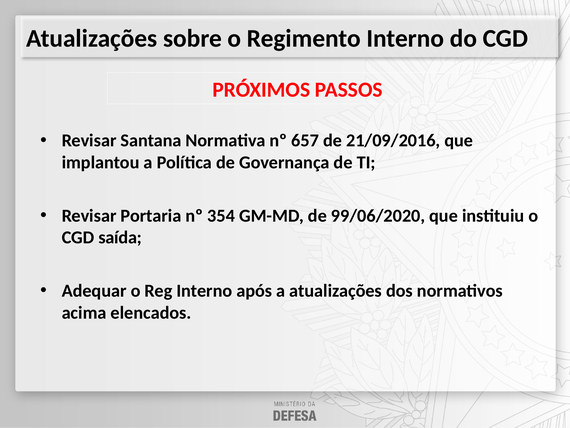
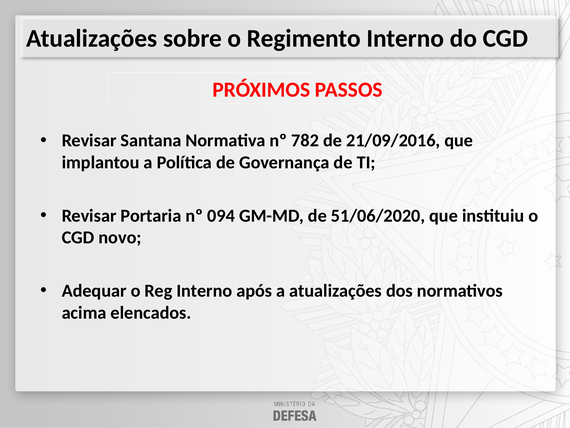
657: 657 -> 782
354: 354 -> 094
99/06/2020: 99/06/2020 -> 51/06/2020
saída: saída -> novo
